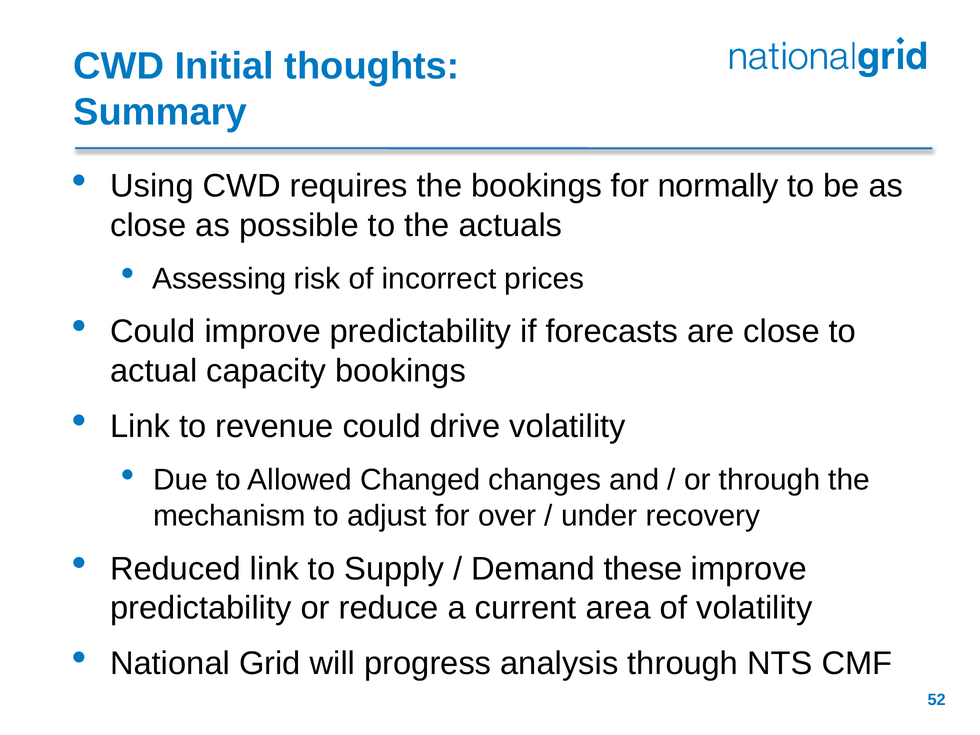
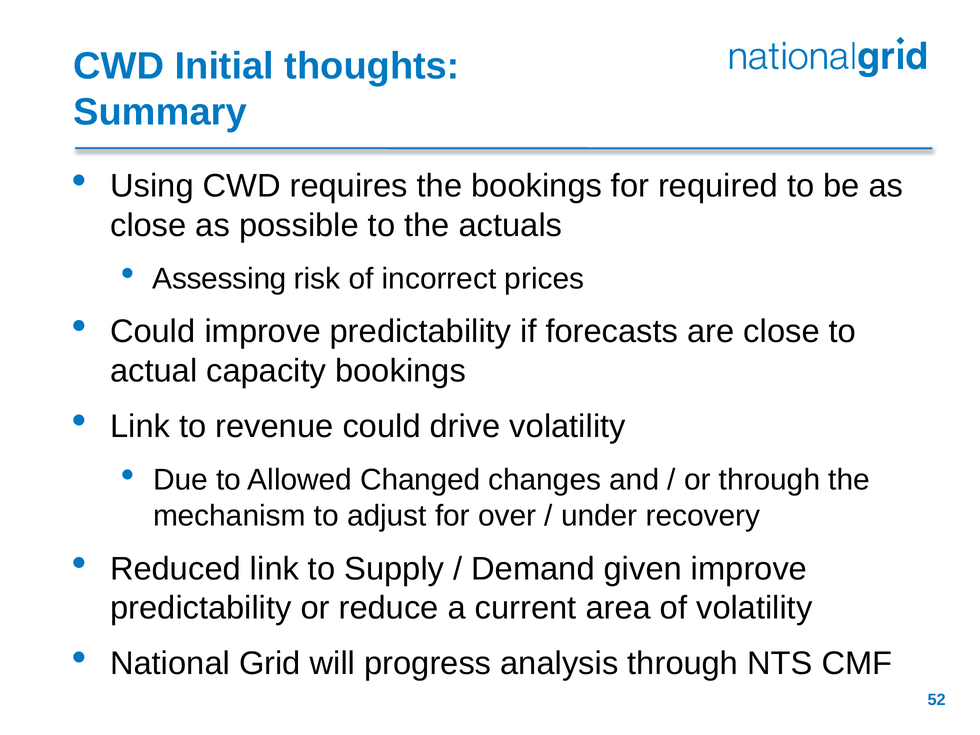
normally: normally -> required
these: these -> given
